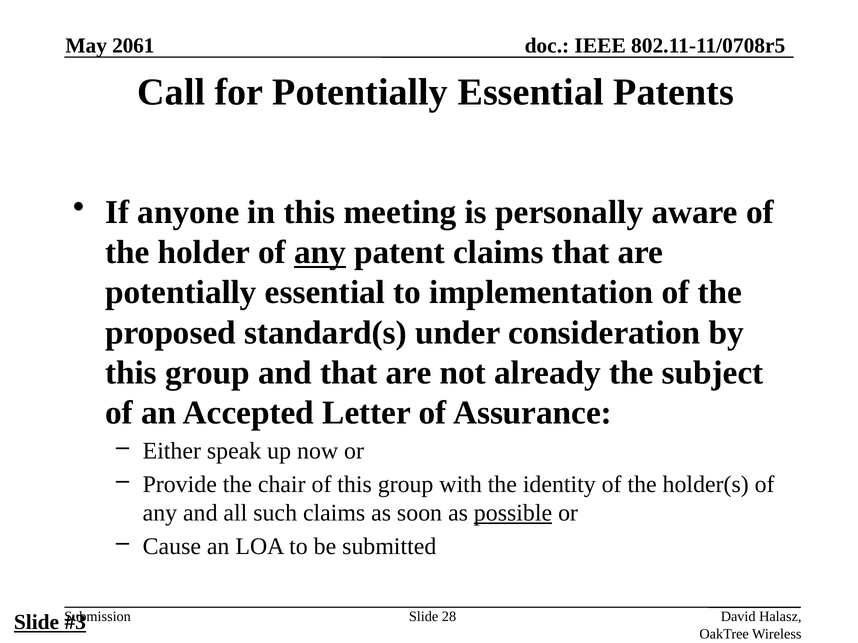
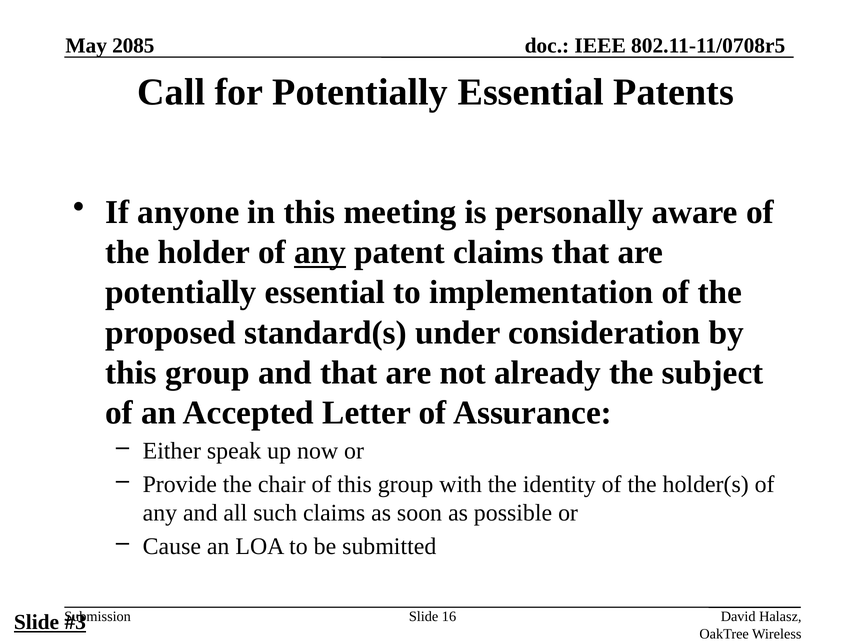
2061: 2061 -> 2085
possible underline: present -> none
28: 28 -> 16
